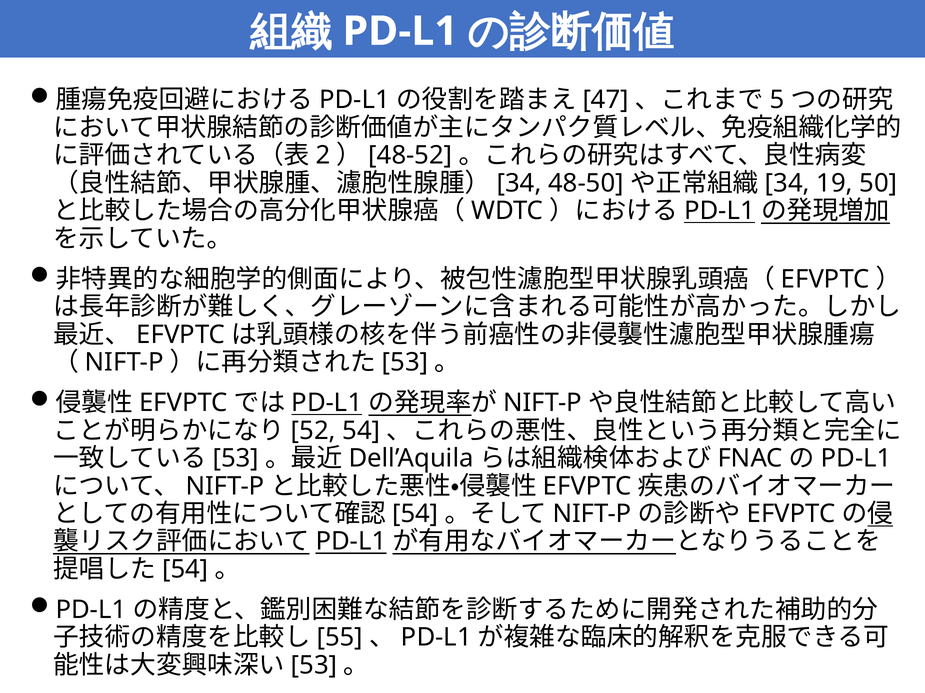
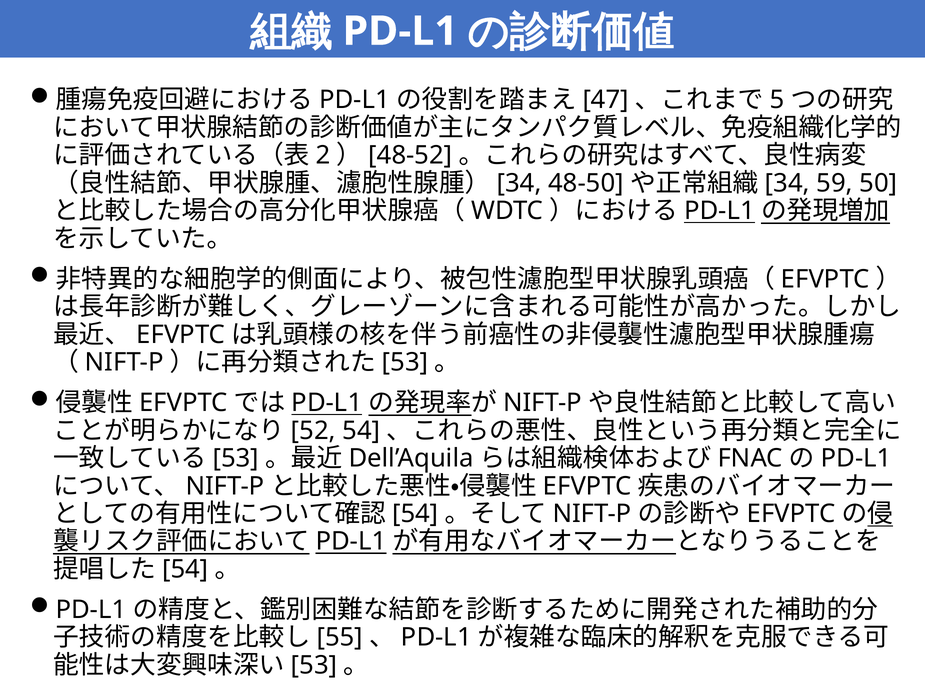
19: 19 -> 59
